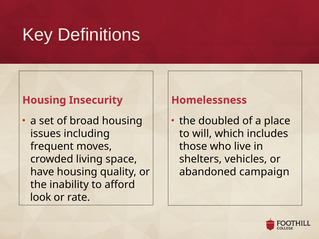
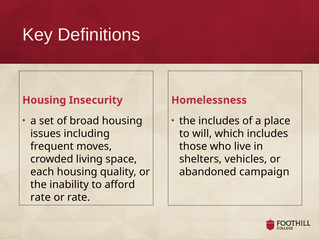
the doubled: doubled -> includes
have: have -> each
look at (41, 198): look -> rate
